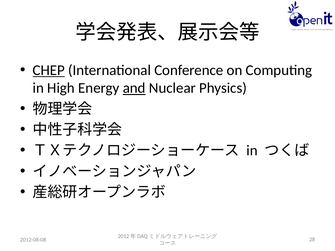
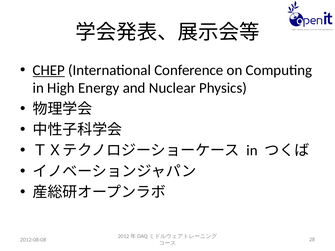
and underline: present -> none
